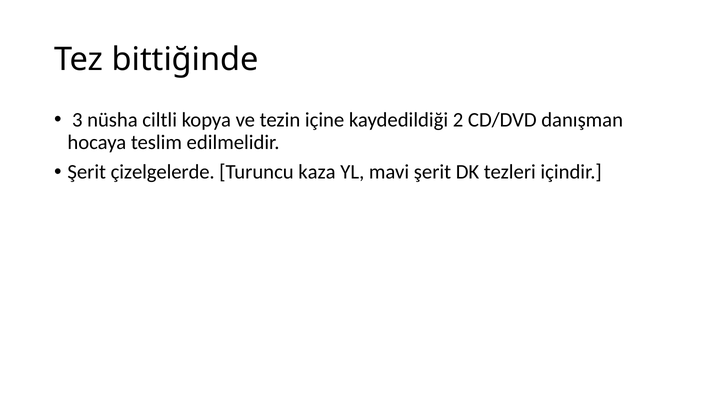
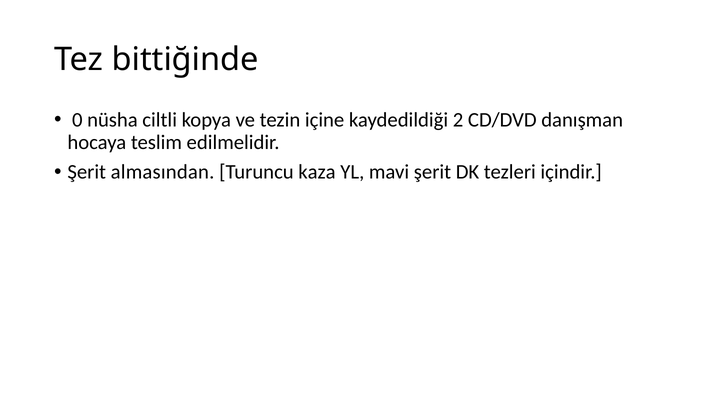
3: 3 -> 0
çizelgelerde: çizelgelerde -> almasından
